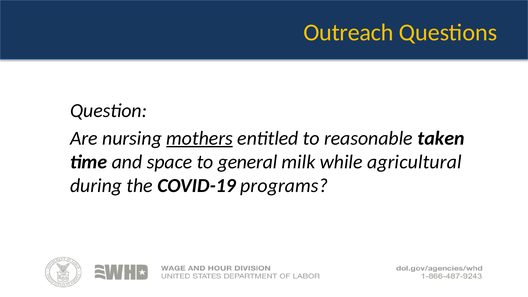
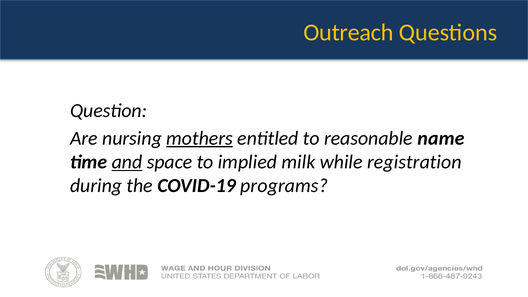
taken: taken -> name
and underline: none -> present
general: general -> implied
agricultural: agricultural -> registration
